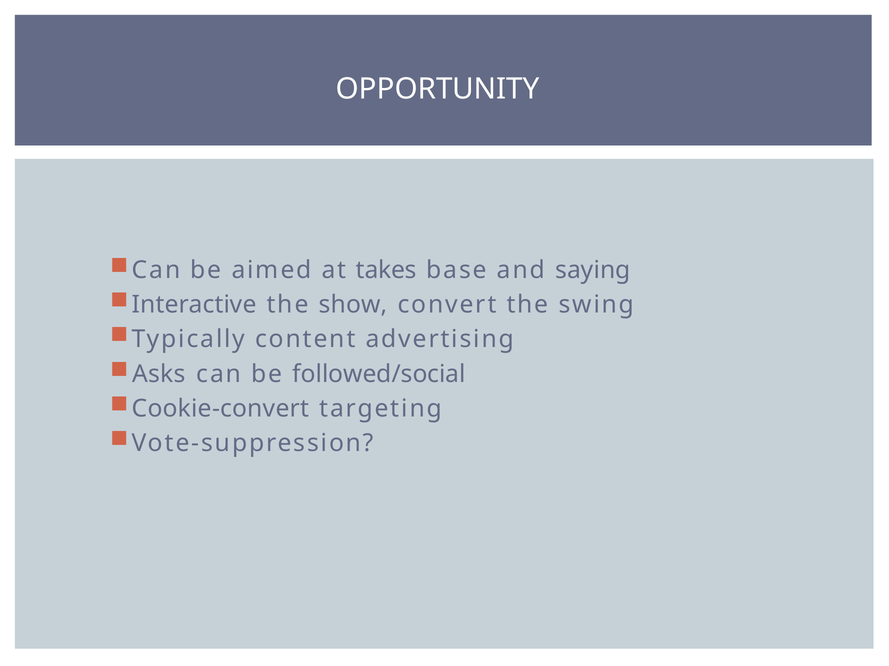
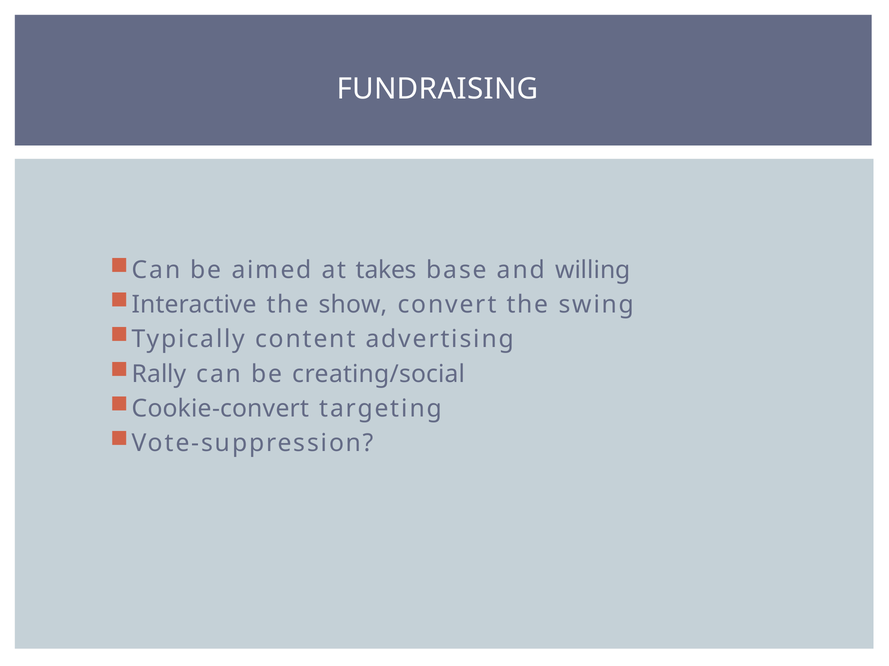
OPPORTUNITY: OPPORTUNITY -> FUNDRAISING
saying: saying -> willing
Asks: Asks -> Rally
followed/social: followed/social -> creating/social
